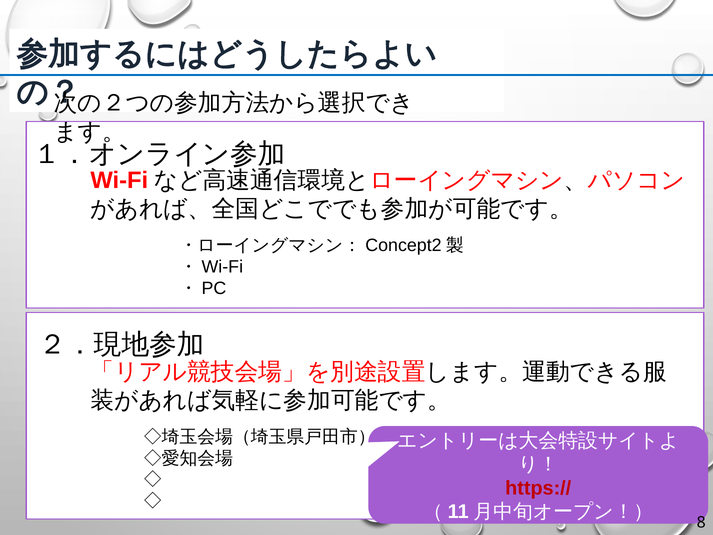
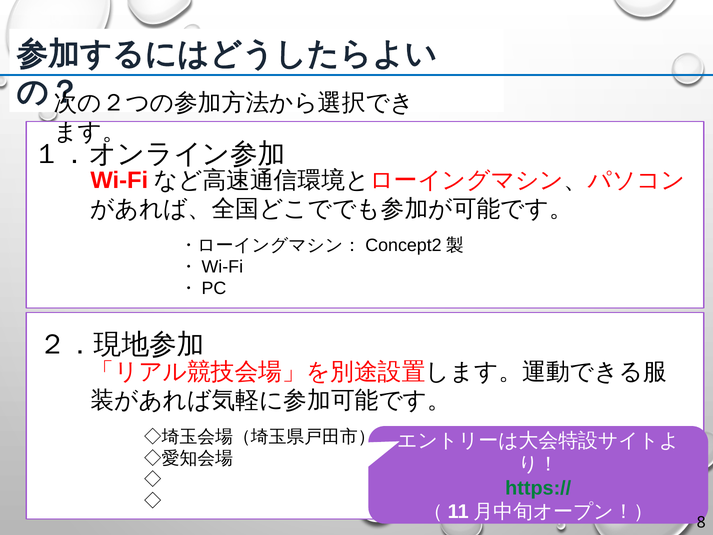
https:// colour: red -> green
